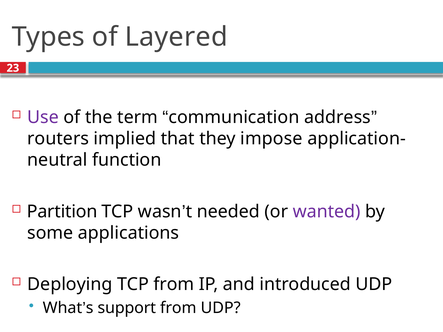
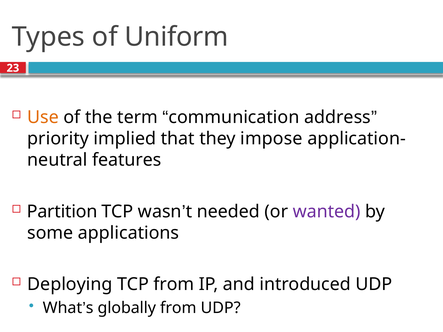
Layered: Layered -> Uniform
Use colour: purple -> orange
routers: routers -> priority
function: function -> features
support: support -> globally
